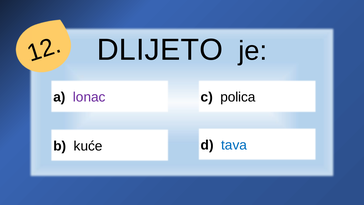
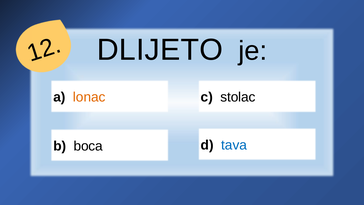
lonac colour: purple -> orange
polica: polica -> stolac
kuće: kuće -> boca
